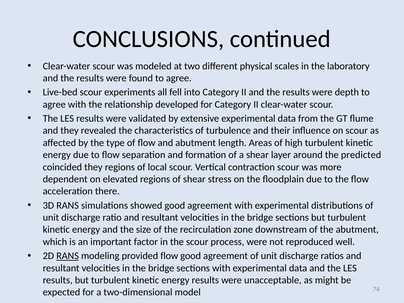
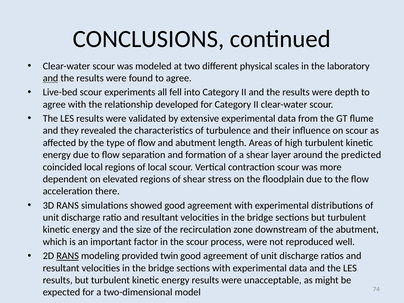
and at (50, 78) underline: none -> present
coincided they: they -> local
provided flow: flow -> twin
